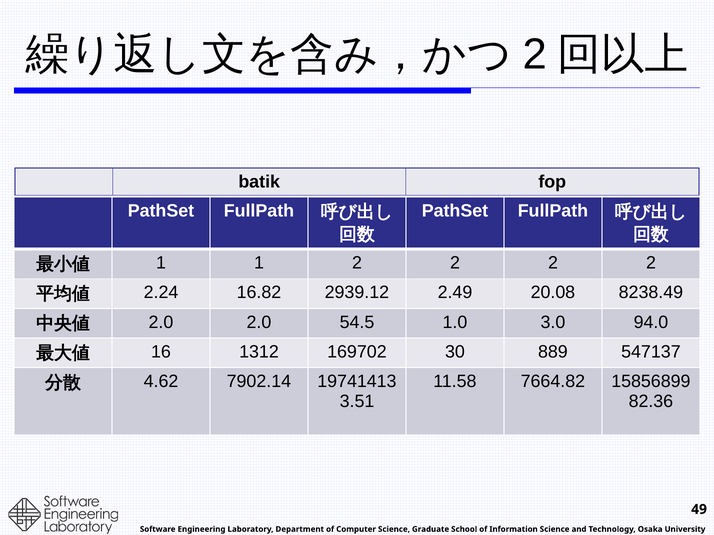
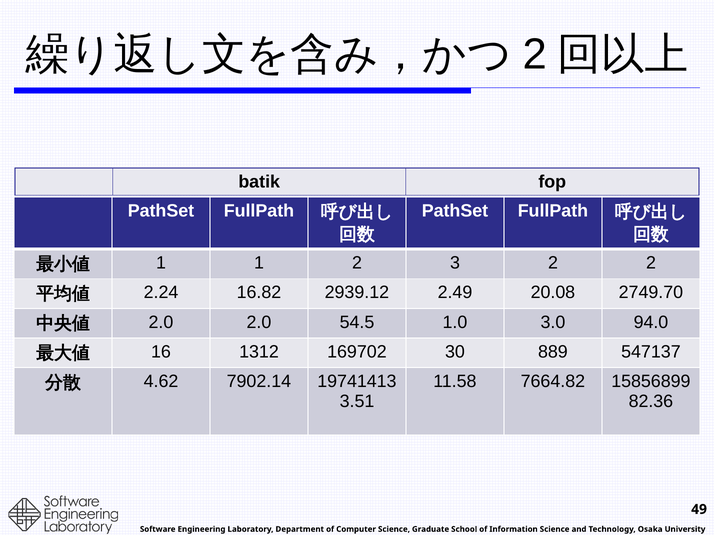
1 2 2: 2 -> 3
8238.49: 8238.49 -> 2749.70
